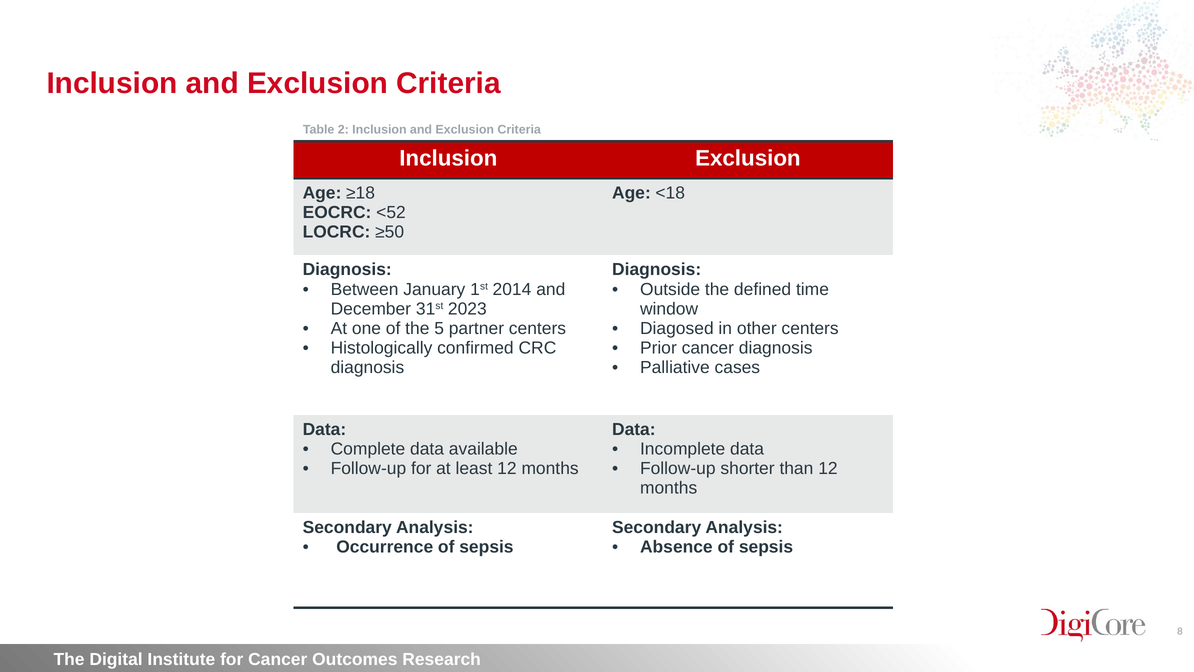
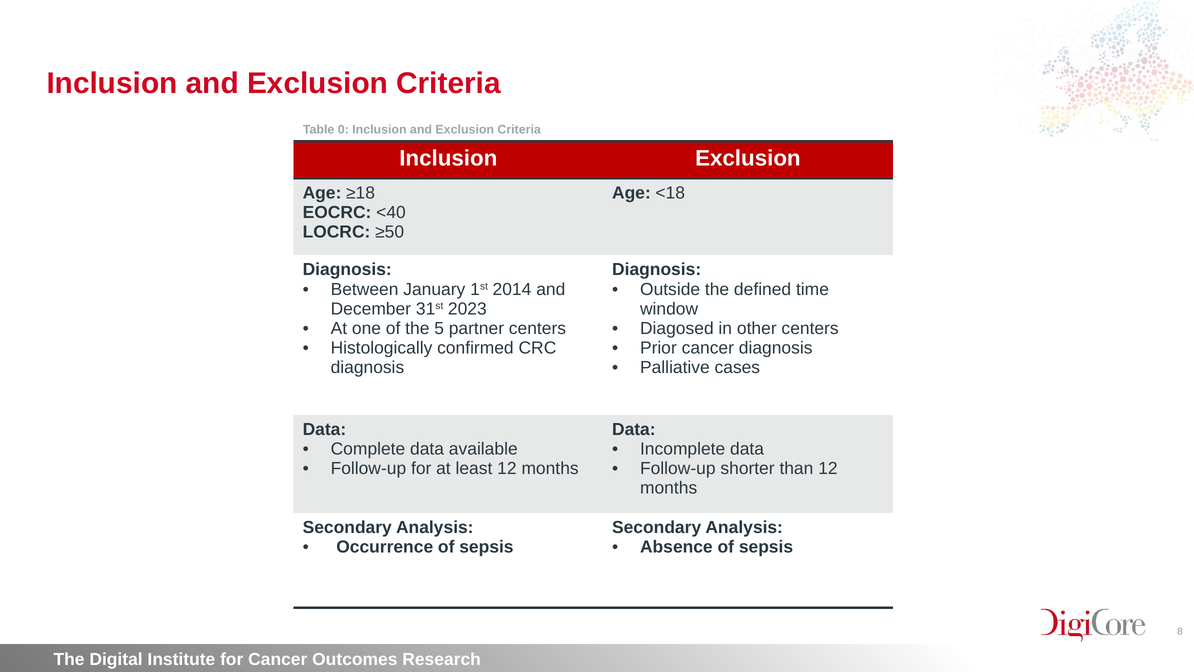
2: 2 -> 0
<52: <52 -> <40
